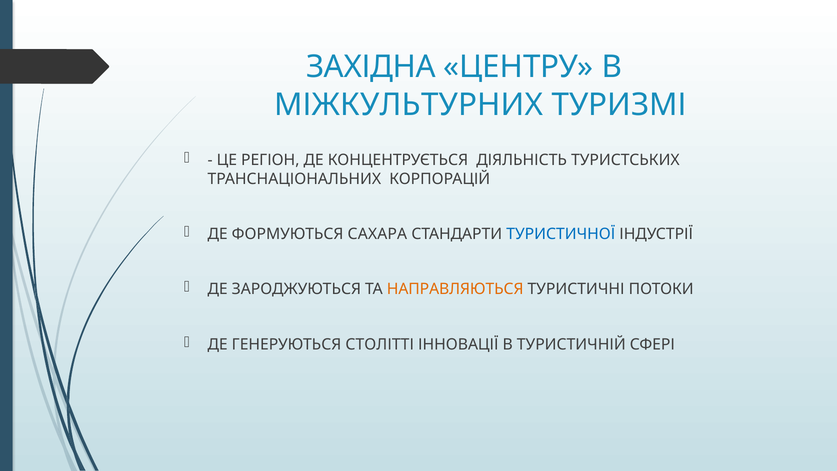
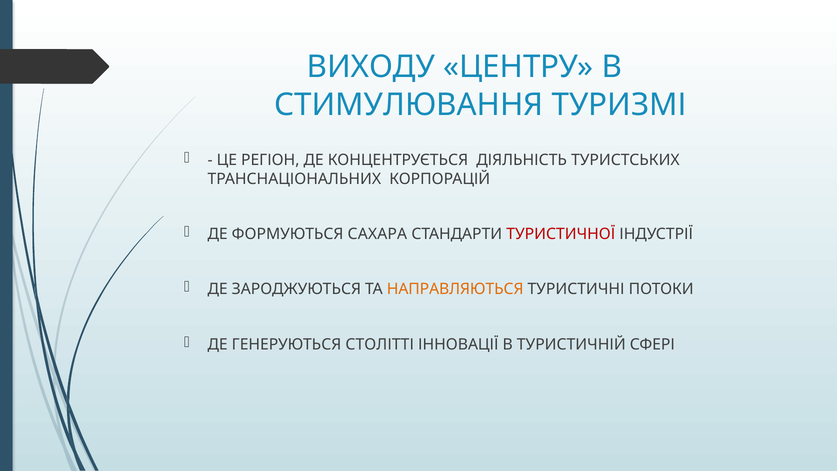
ЗАХІДНА: ЗАХІДНА -> ВИХОДУ
МІЖКУЛЬТУРНИХ: МІЖКУЛЬТУРНИХ -> СТИМУЛЮВАННЯ
ТУРИСТИЧНОЇ colour: blue -> red
